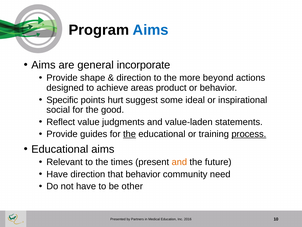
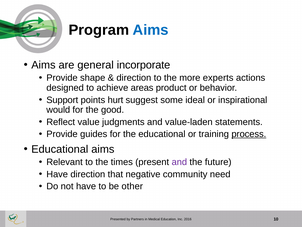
beyond: beyond -> experts
Specific: Specific -> Support
social: social -> would
the at (129, 134) underline: present -> none
and at (179, 162) colour: orange -> purple
that behavior: behavior -> negative
